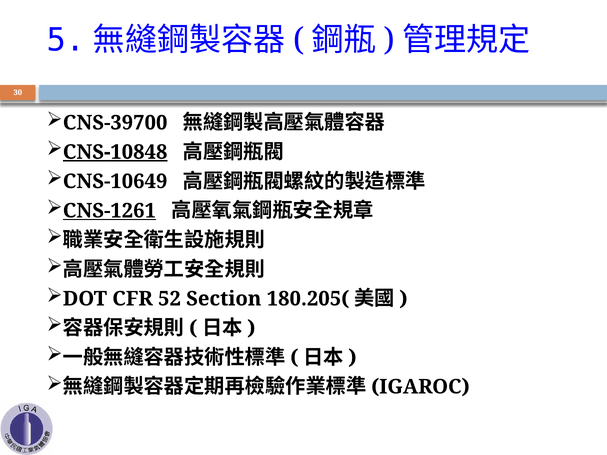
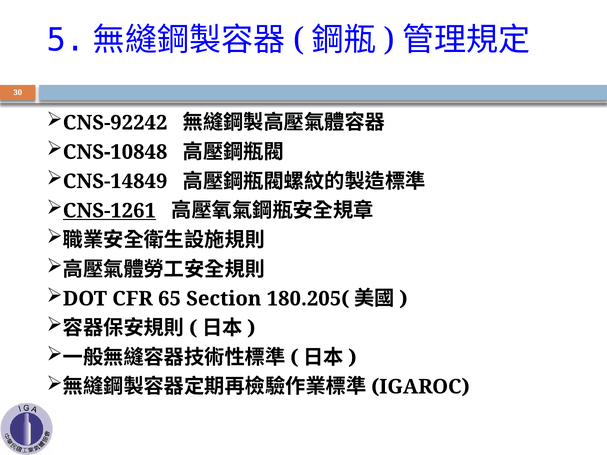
CNS-39700: CNS-39700 -> CNS-92242
CNS-10848 underline: present -> none
CNS-10649: CNS-10649 -> CNS-14849
52: 52 -> 65
